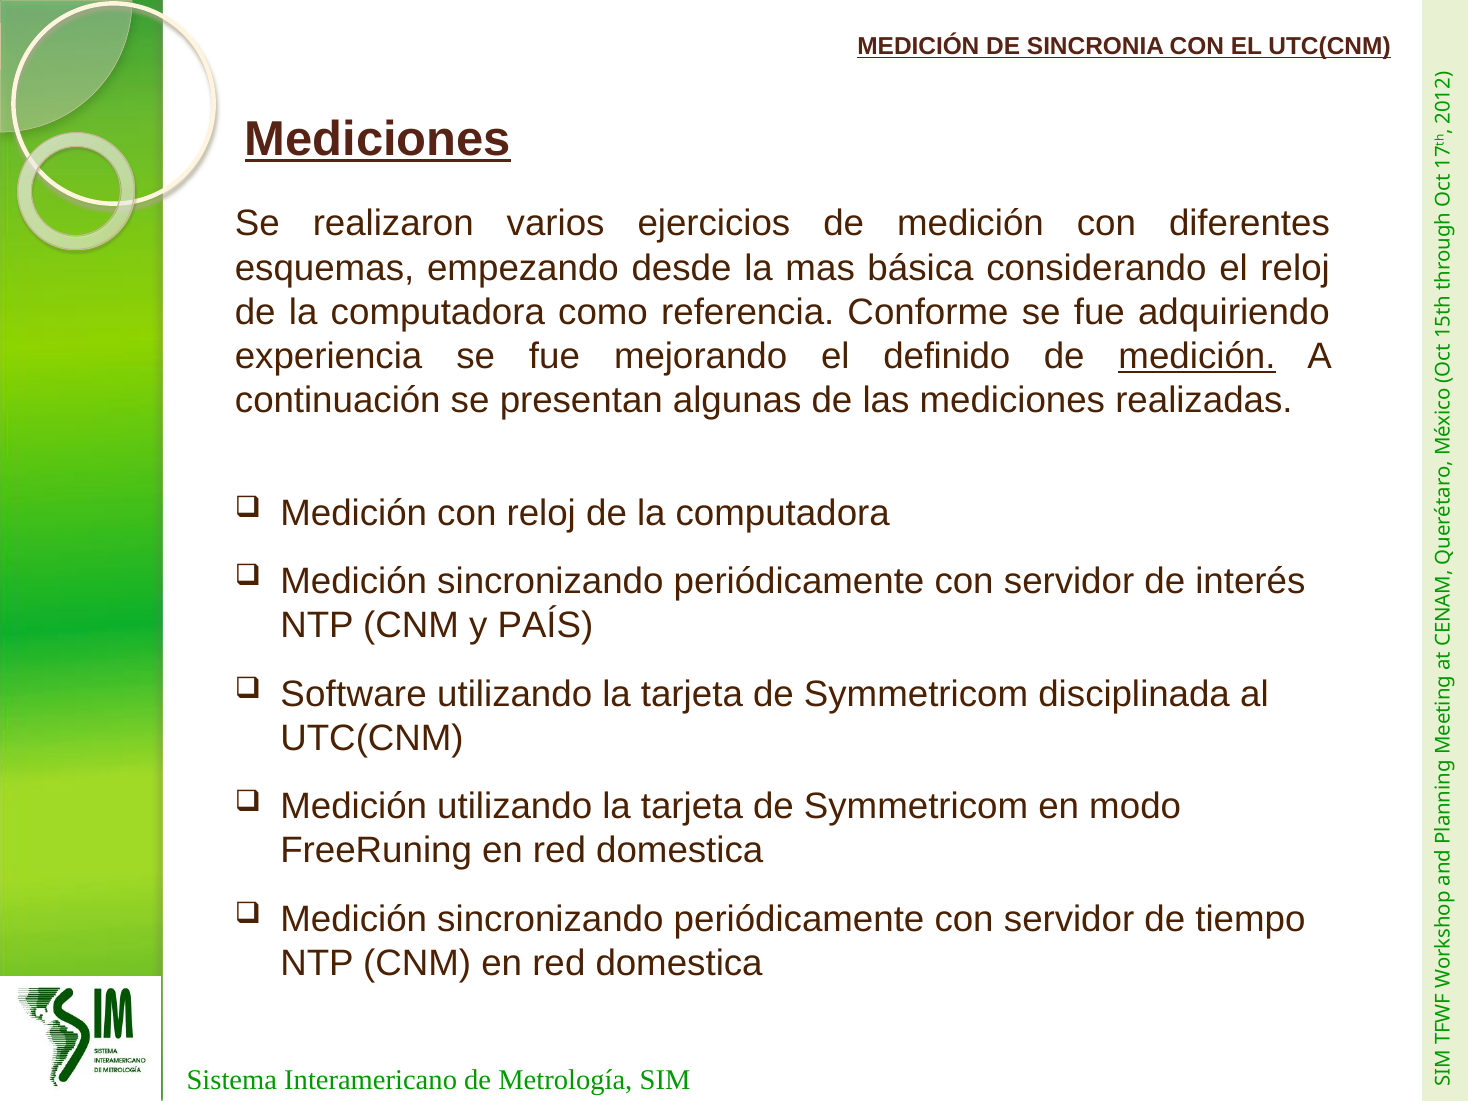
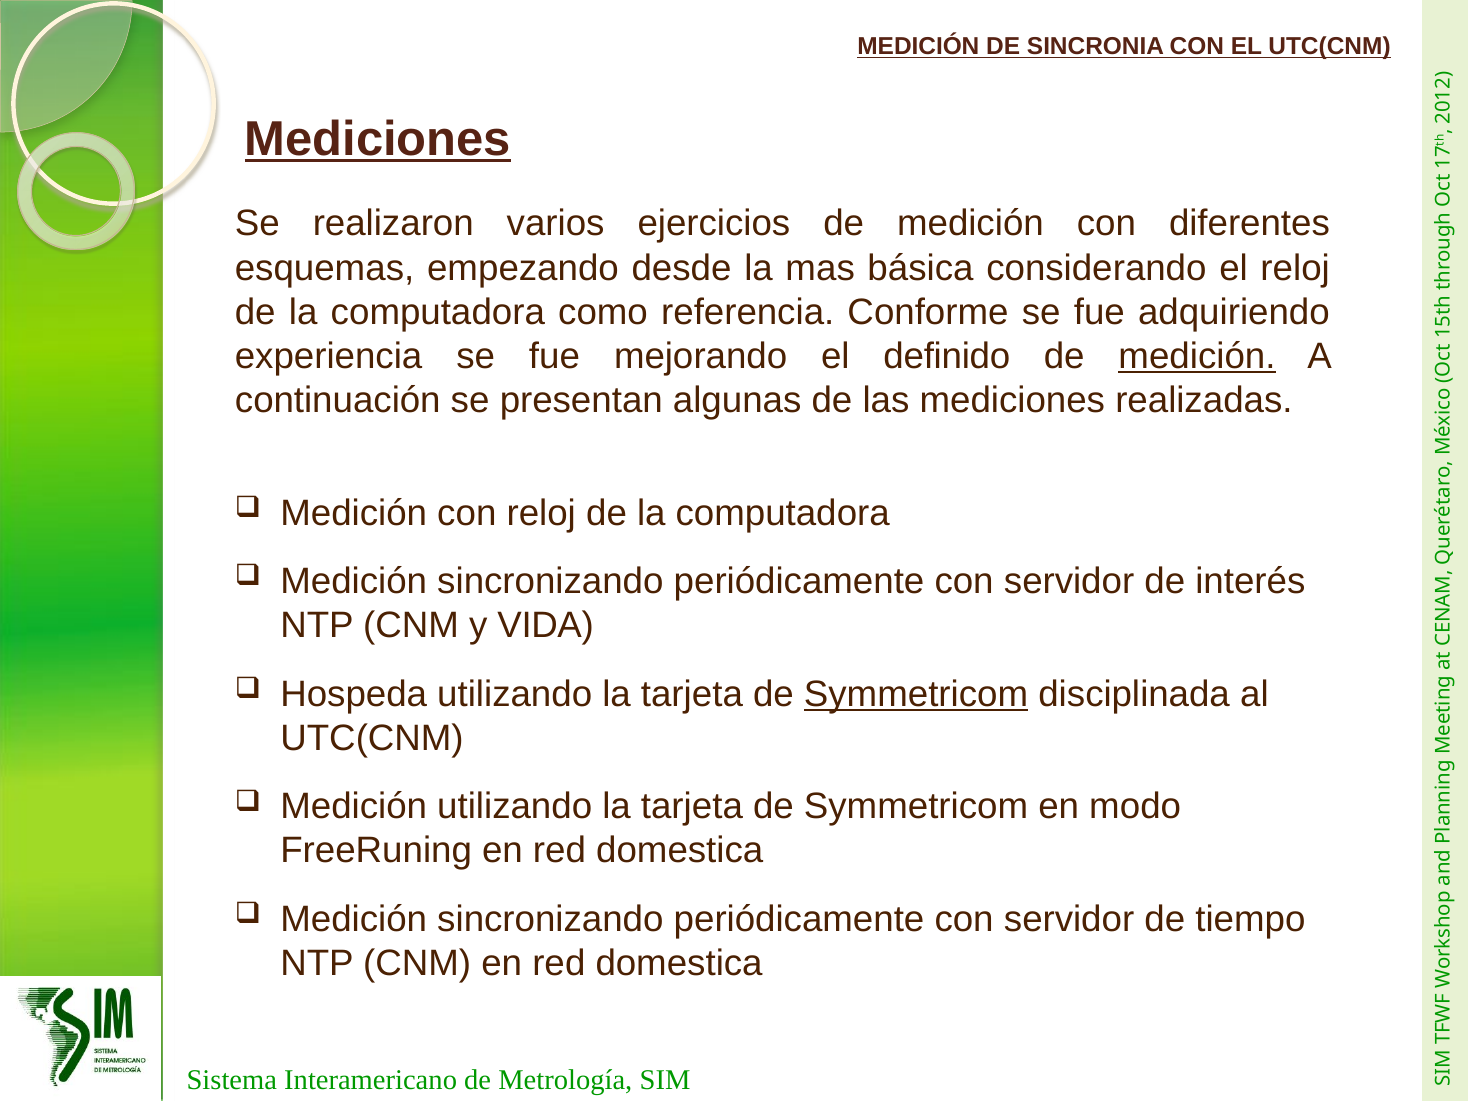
PAÍS: PAÍS -> VIDA
Software: Software -> Hospeda
Symmetricom at (916, 694) underline: none -> present
